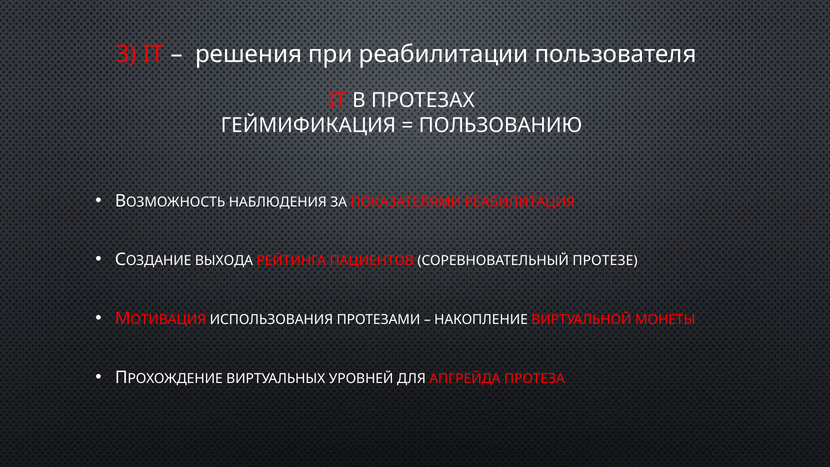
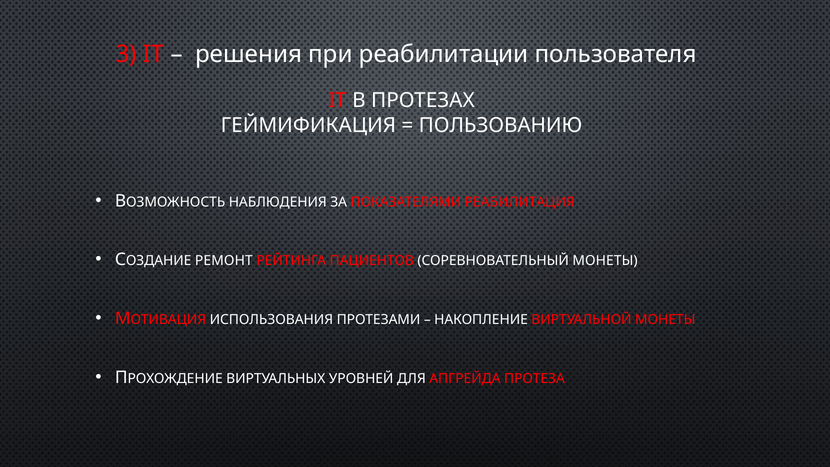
ВЫХОДА: ВЫХОДА -> РЕМОНТ
СОРЕВНОВАТЕЛЬНЫЙ ПРОТЕЗЕ: ПРОТЕЗЕ -> МОНЕТЫ
